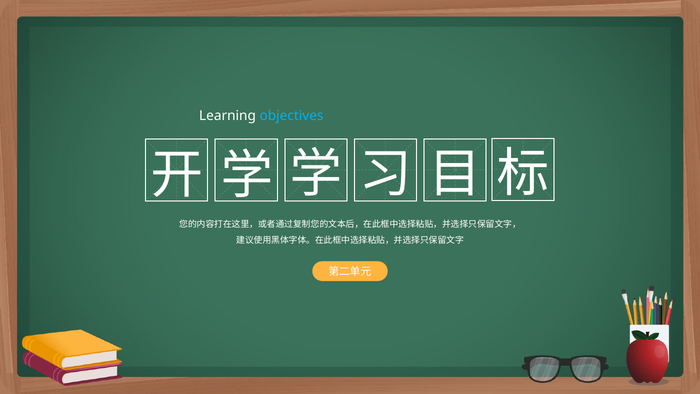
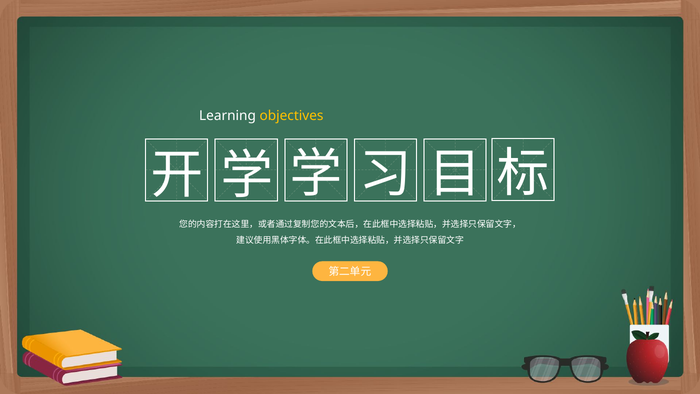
objectives colour: light blue -> yellow
